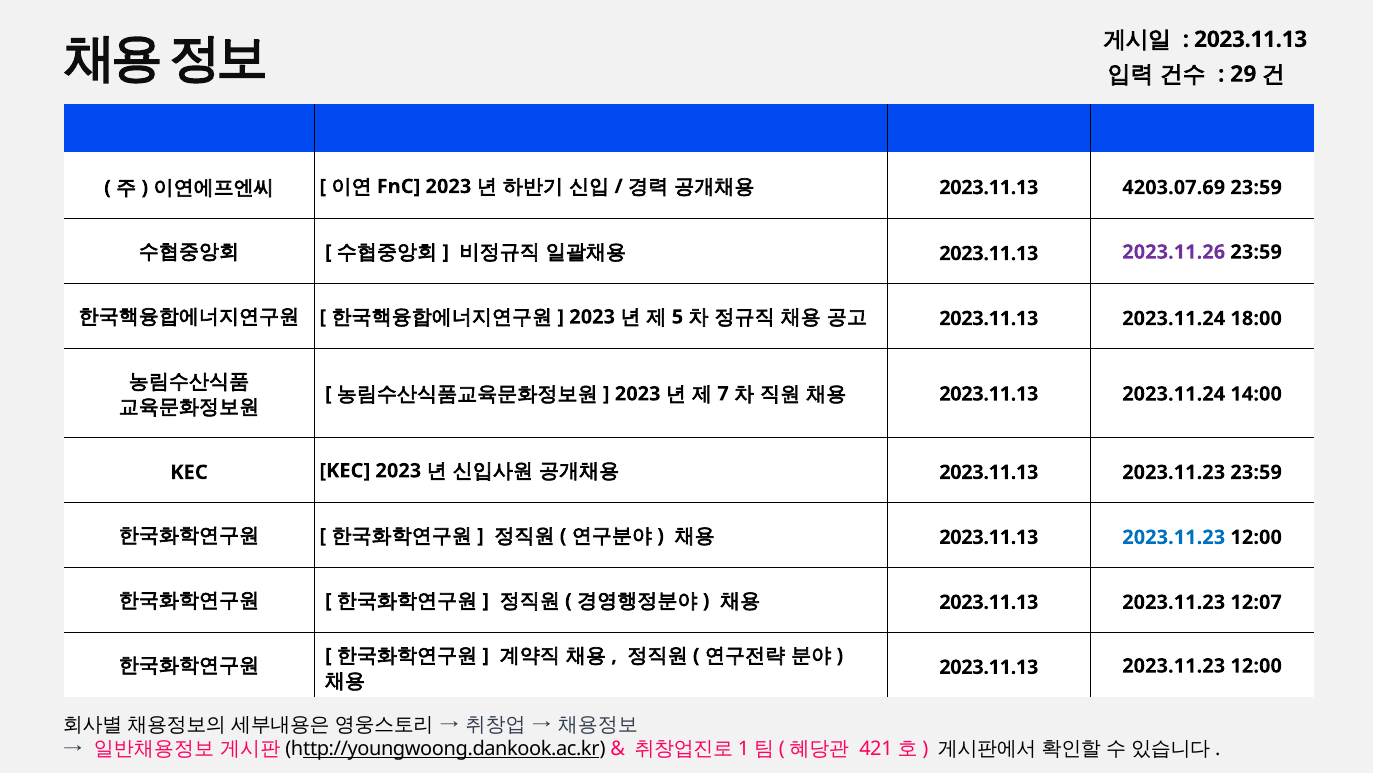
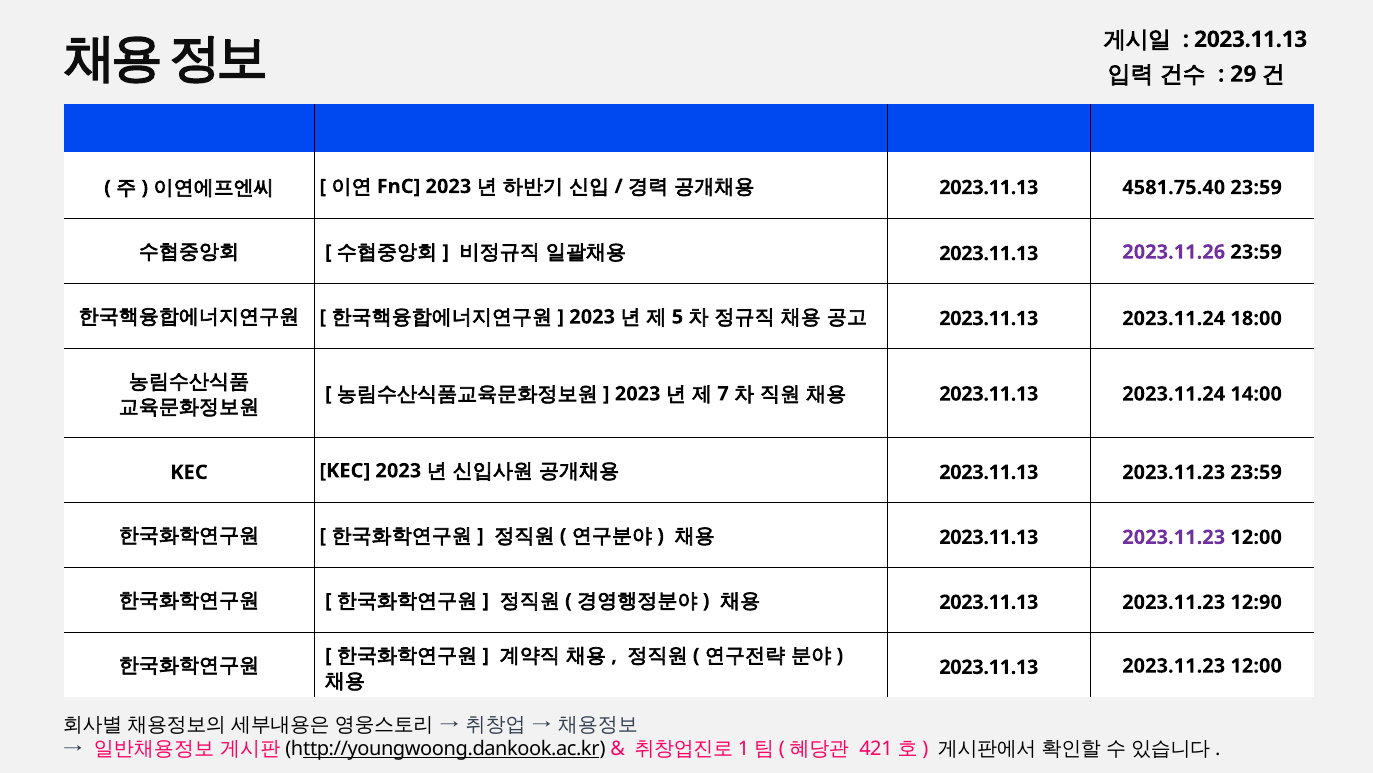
4203.07.69: 4203.07.69 -> 4581.75.40
2023.11.23 at (1174, 537) colour: blue -> purple
12:07: 12:07 -> 12:90
